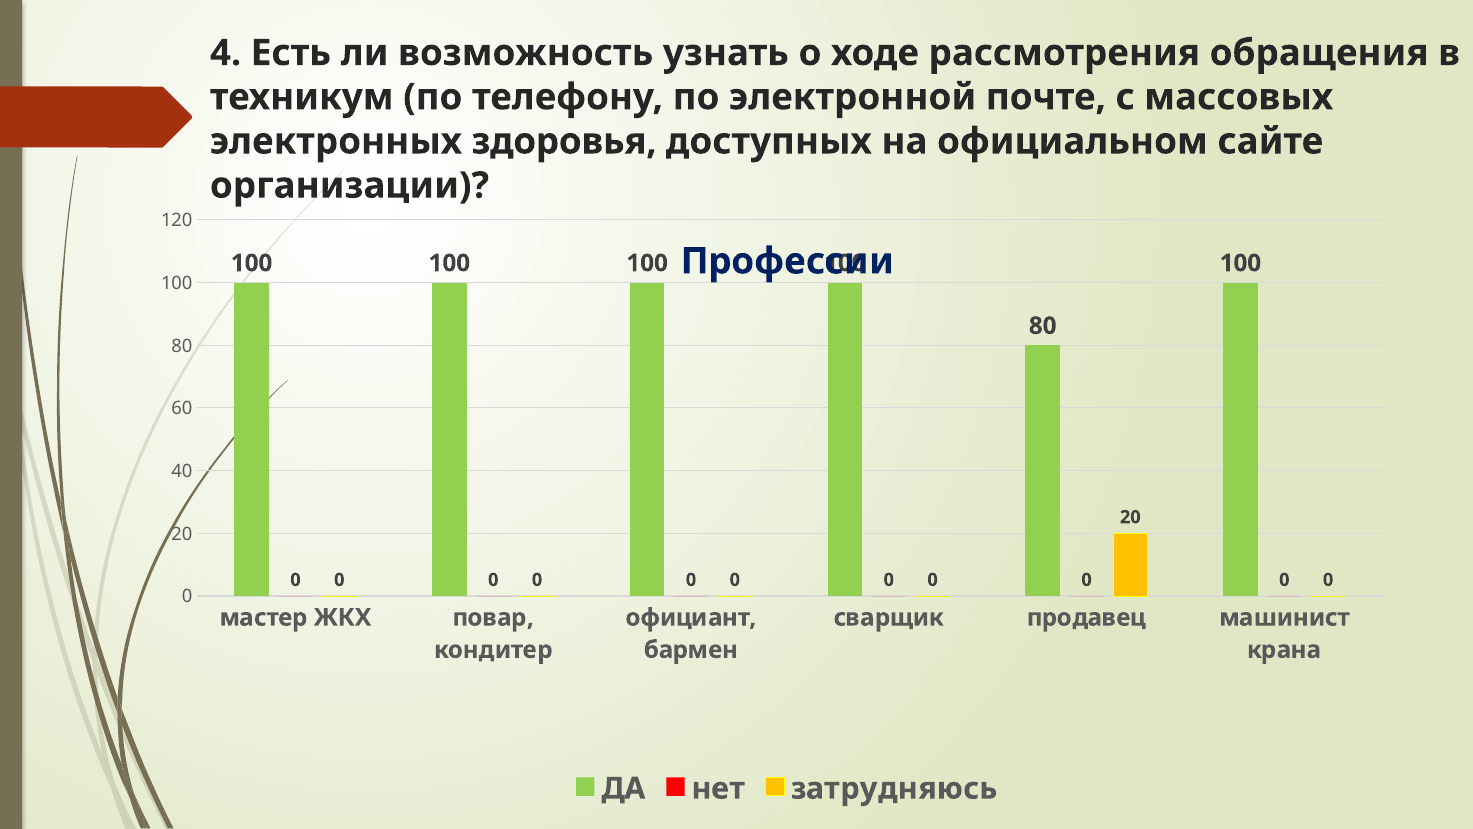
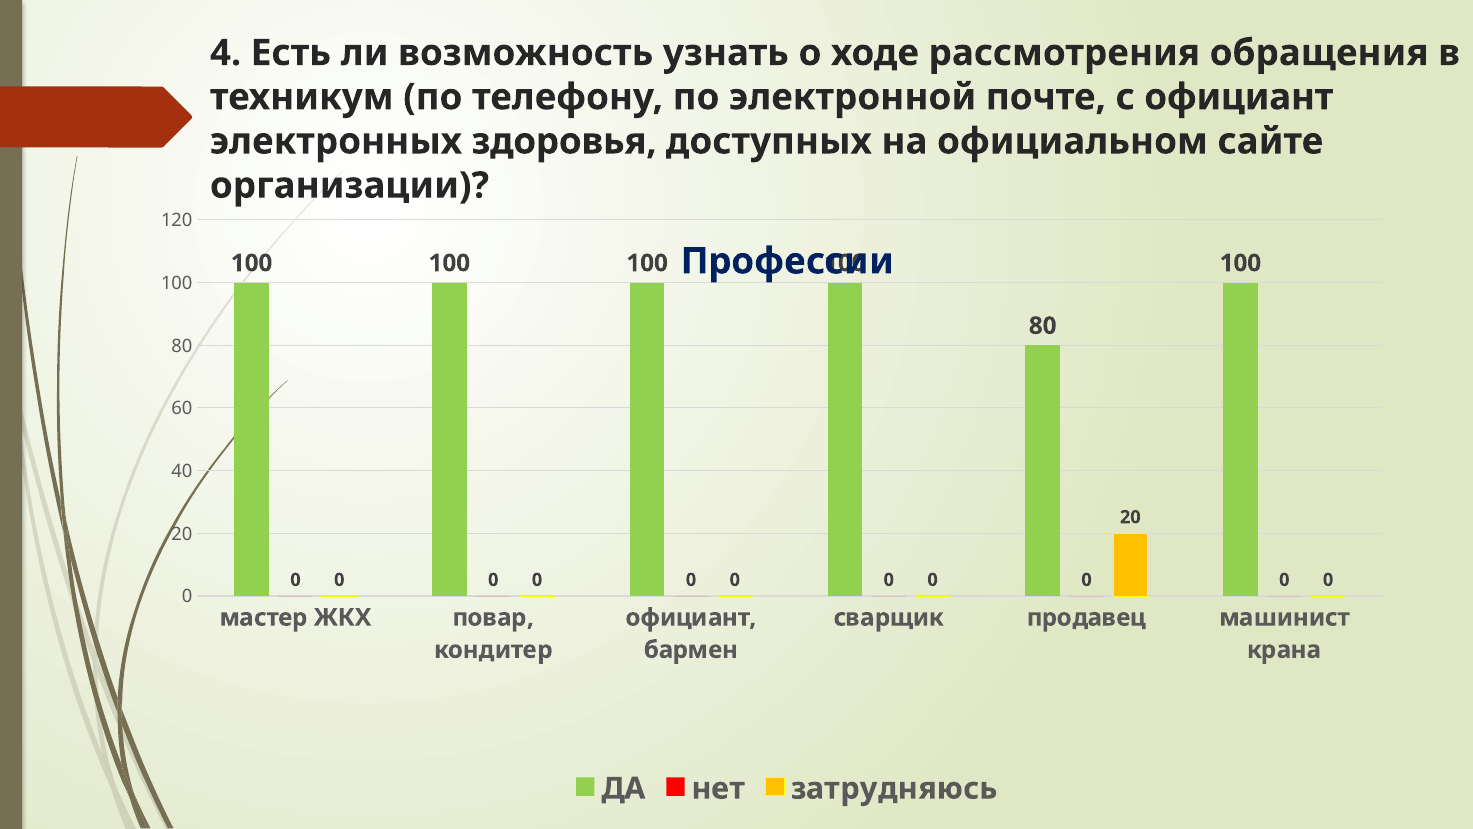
с массовых: массовых -> официант
